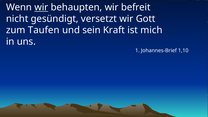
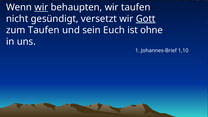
wir befreit: befreit -> taufen
Gott underline: none -> present
Kraft: Kraft -> Euch
mich: mich -> ohne
